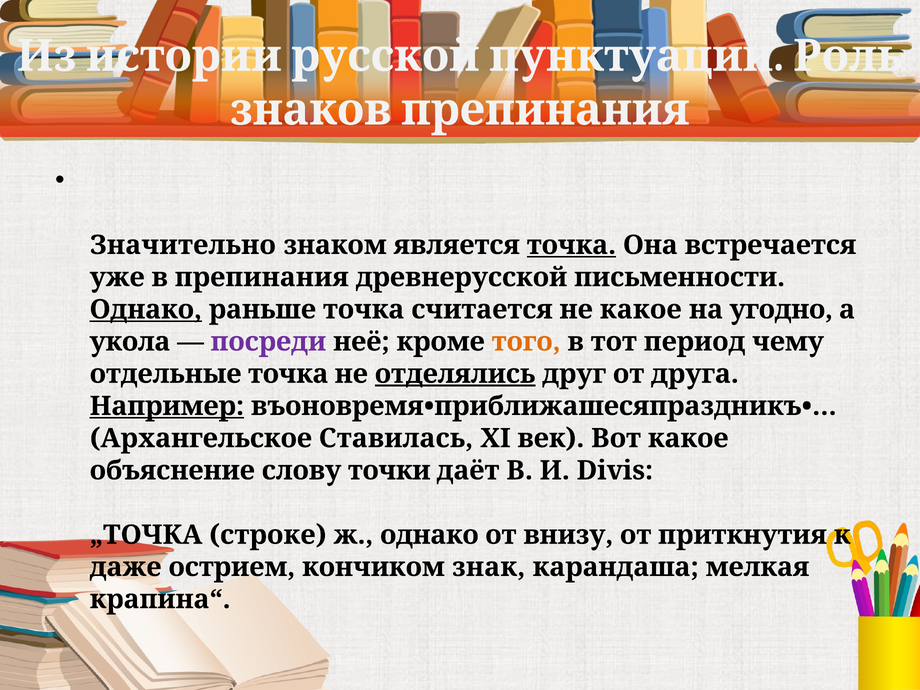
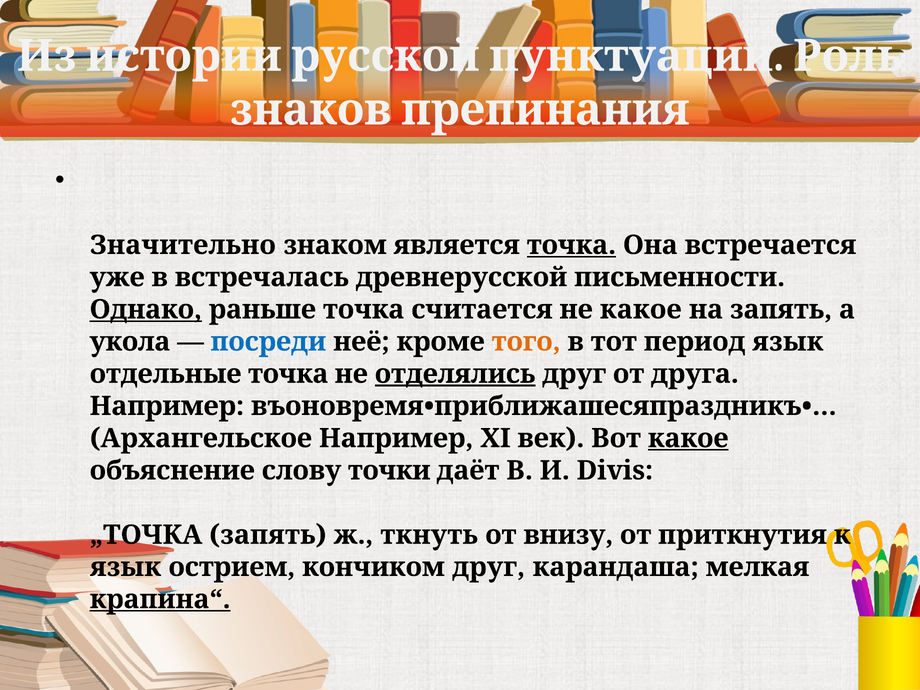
препинания: препинания -> встречалась
на угодно: угодно -> запять
посреди colour: purple -> blue
период чему: чему -> язык
Например at (167, 406) underline: present -> none
Архангельское Ставилась: Ставилась -> Например
какое at (688, 438) underline: none -> present
„ТОЧКА строке: строке -> запять
ж однако: однако -> ткнуть
даже at (126, 567): даже -> язык
кончиком знак: знак -> друг
крапина“ underline: none -> present
